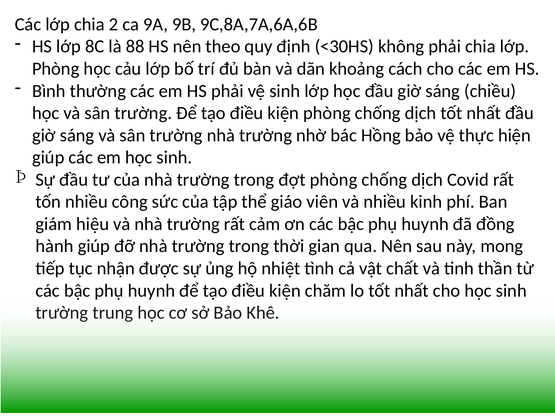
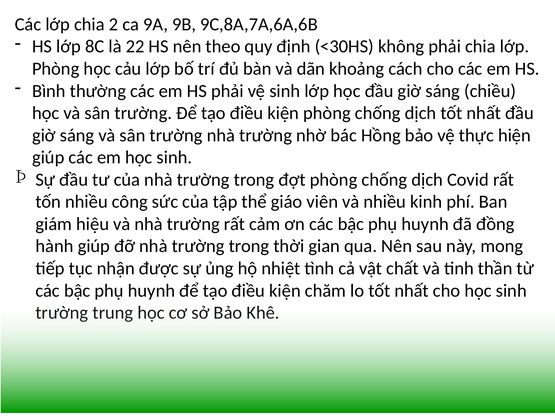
88: 88 -> 22
